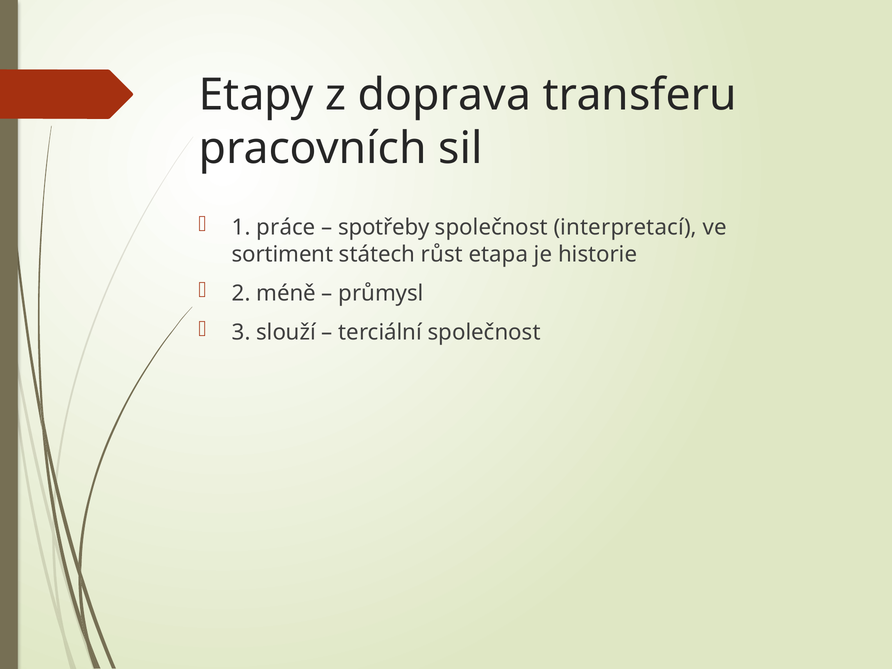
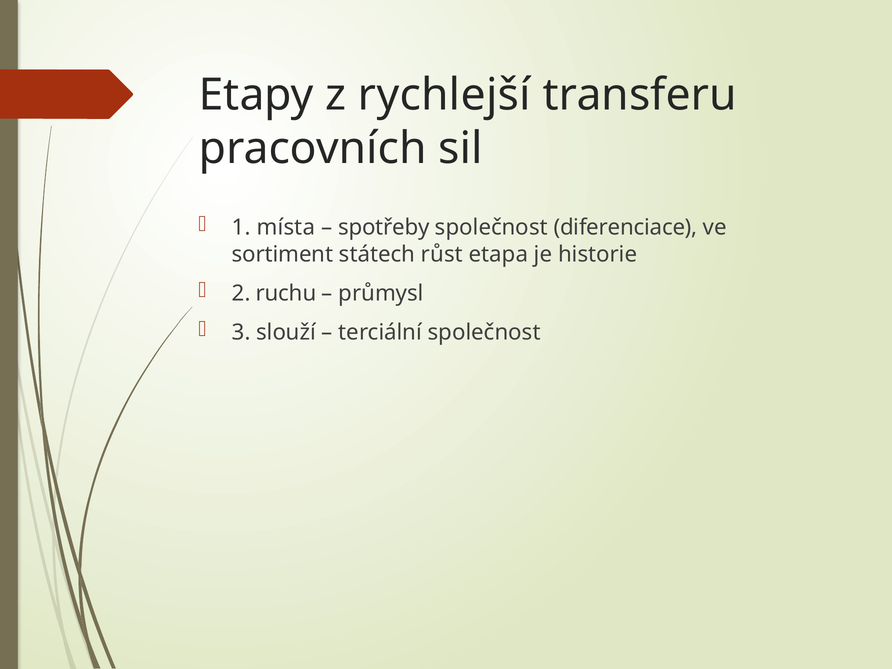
doprava: doprava -> rychlejší
práce: práce -> místa
interpretací: interpretací -> diferenciace
méně: méně -> ruchu
